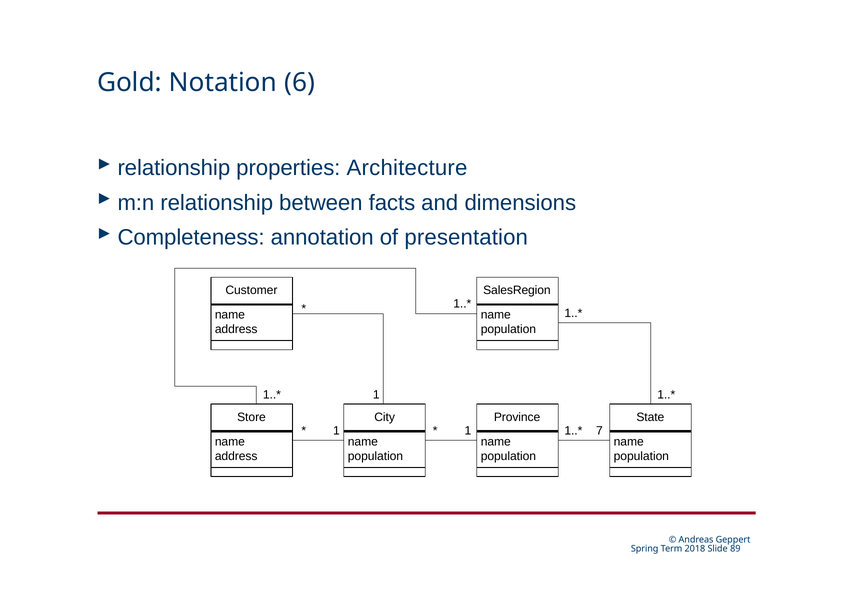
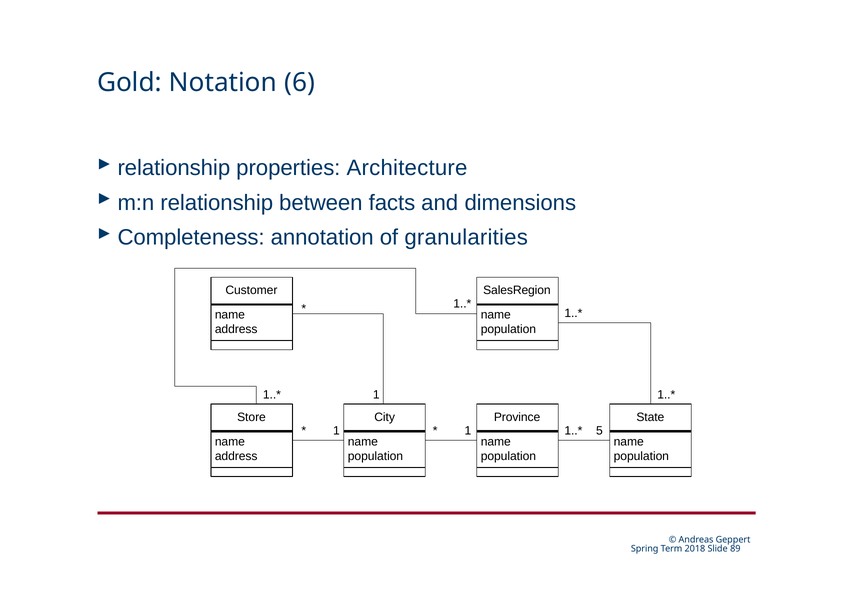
presentation: presentation -> granularities
7: 7 -> 5
